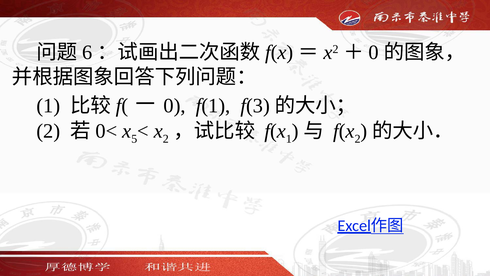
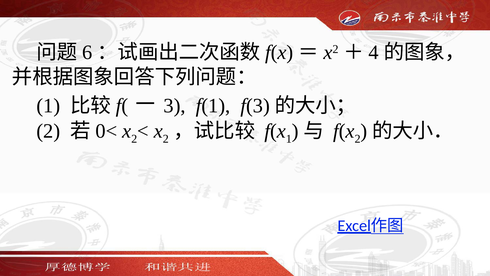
0 at (374, 52): 0 -> 4
0 at (175, 106): 0 -> 3
5 at (134, 139): 5 -> 2
